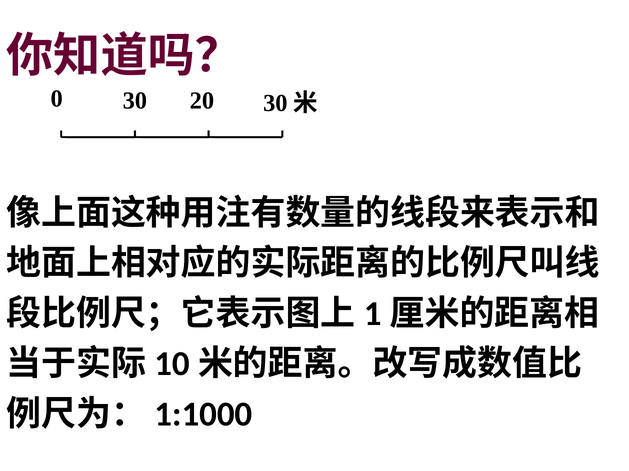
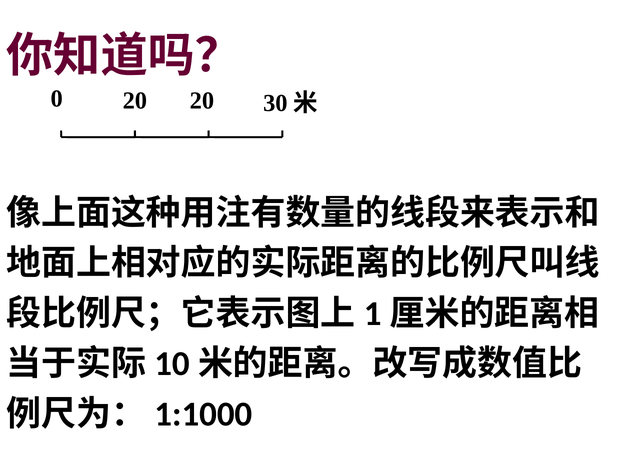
0 30: 30 -> 20
